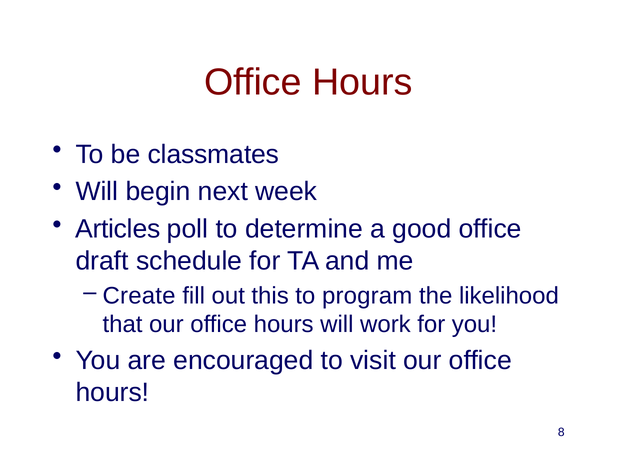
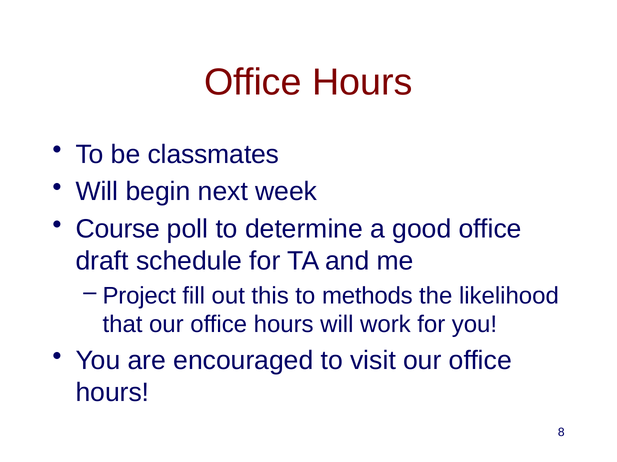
Articles: Articles -> Course
Create: Create -> Project
program: program -> methods
